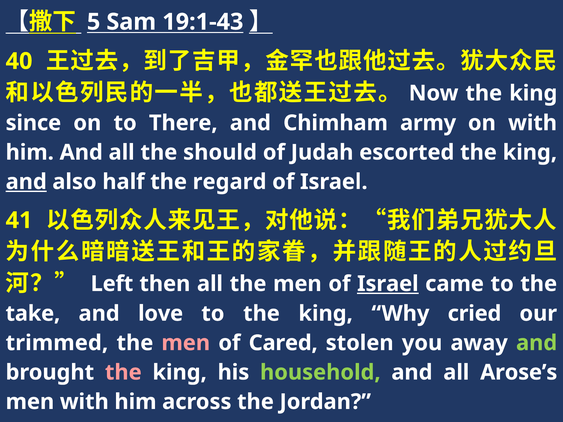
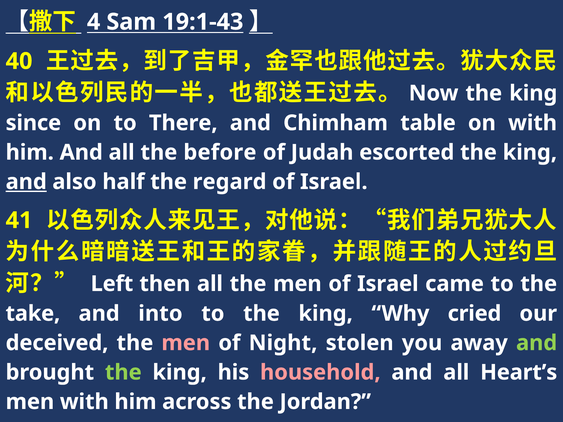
5: 5 -> 4
army: army -> table
should: should -> before
Israel at (388, 284) underline: present -> none
love: love -> into
trimmed: trimmed -> deceived
Cared: Cared -> Night
the at (123, 373) colour: pink -> light green
household colour: light green -> pink
Arose’s: Arose’s -> Heart’s
